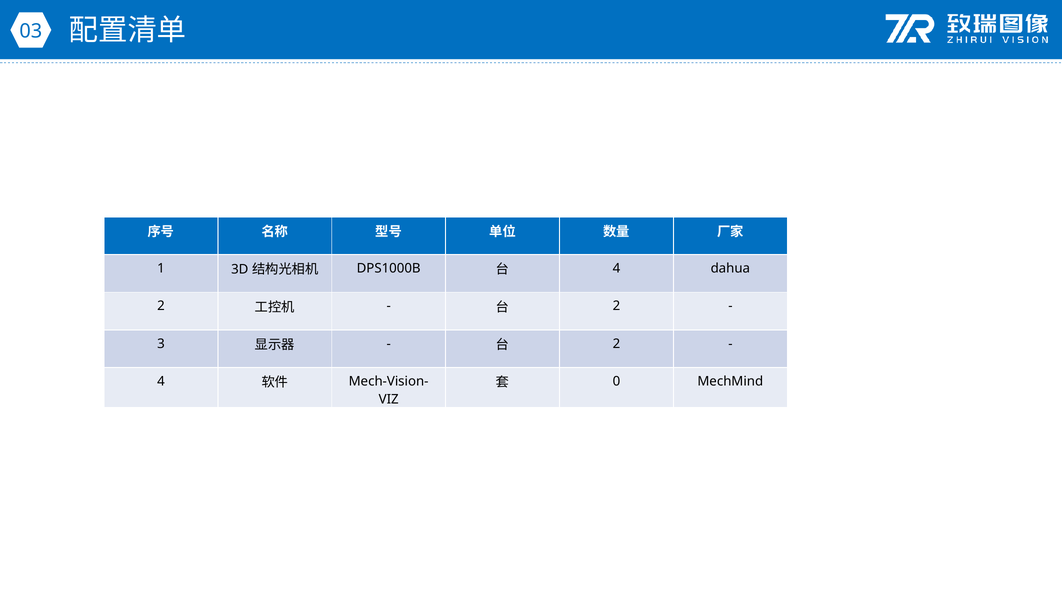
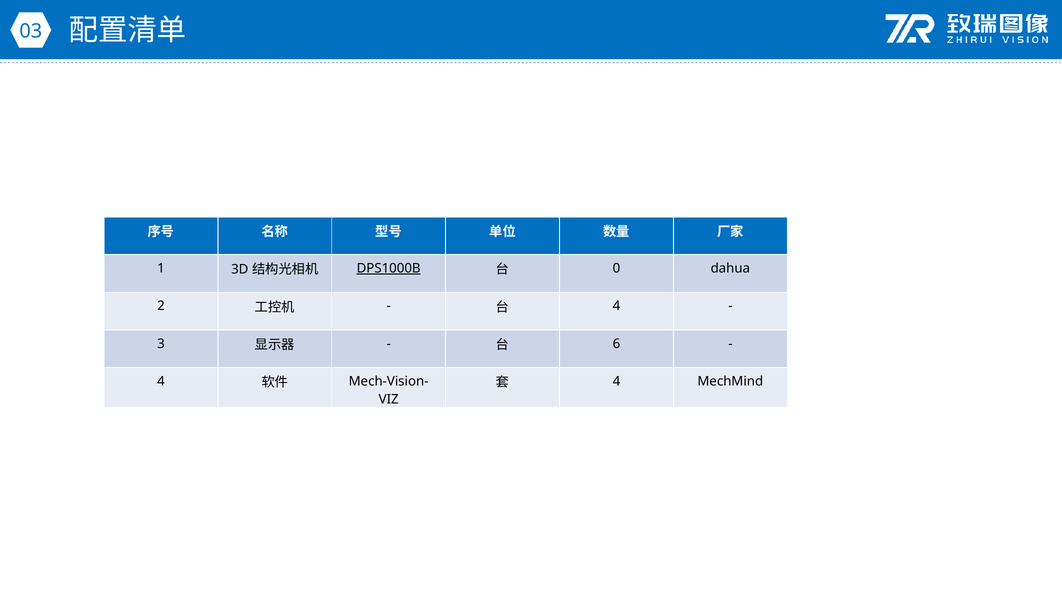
DPS1000B underline: none -> present
4 at (616, 269): 4 -> 0
2 at (616, 306): 2 -> 4
2 at (616, 344): 2 -> 6
0 at (616, 381): 0 -> 4
